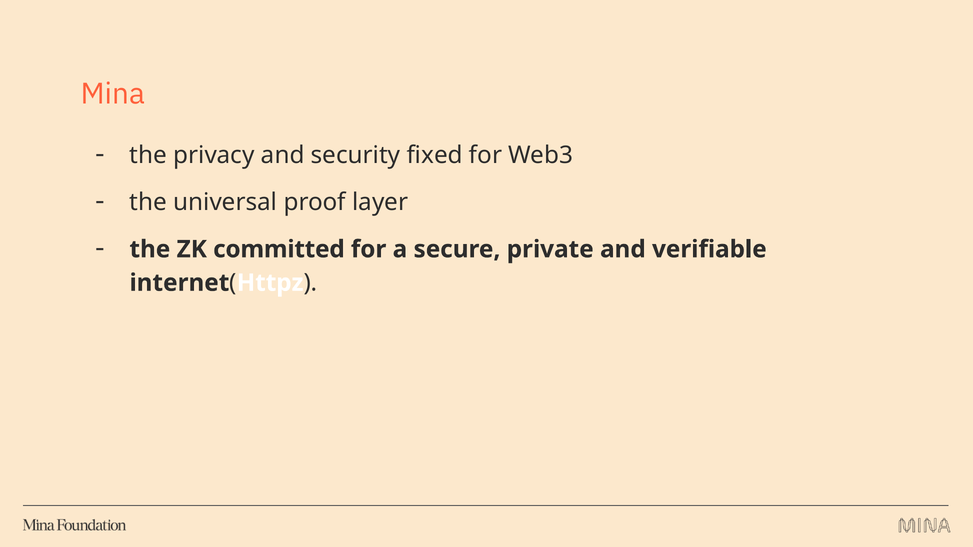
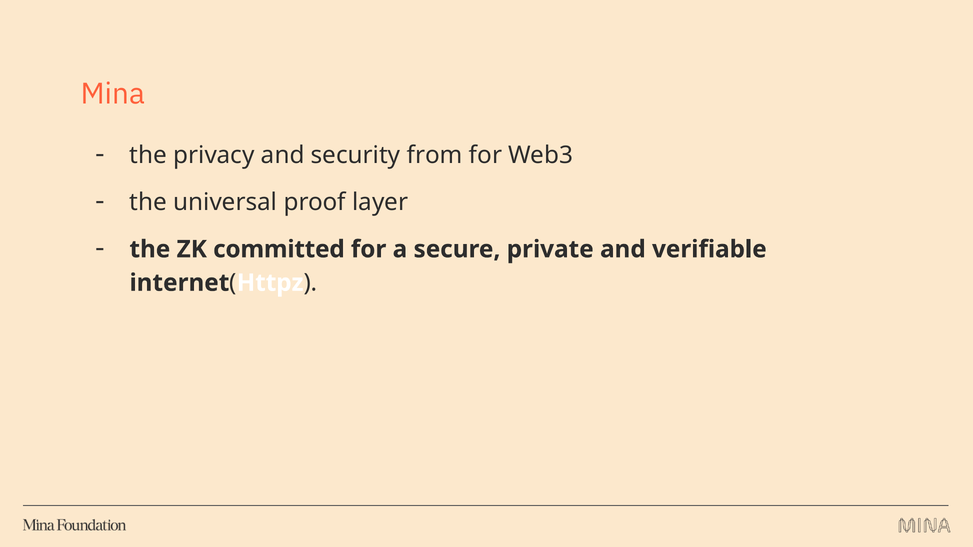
fixed: fixed -> from
